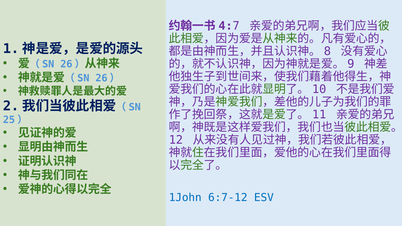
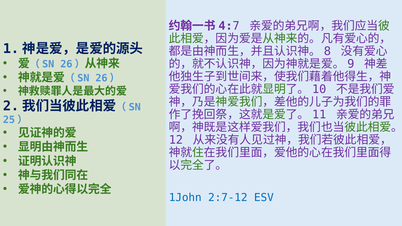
6:7-12: 6:7-12 -> 2:7-12
